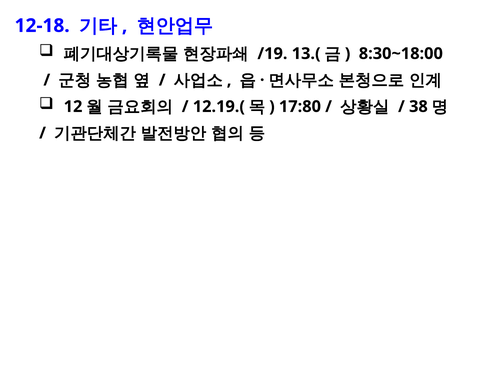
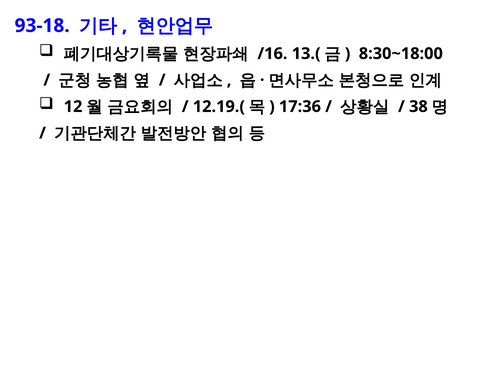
12-18: 12-18 -> 93-18
/19: /19 -> /16
17:80: 17:80 -> 17:36
